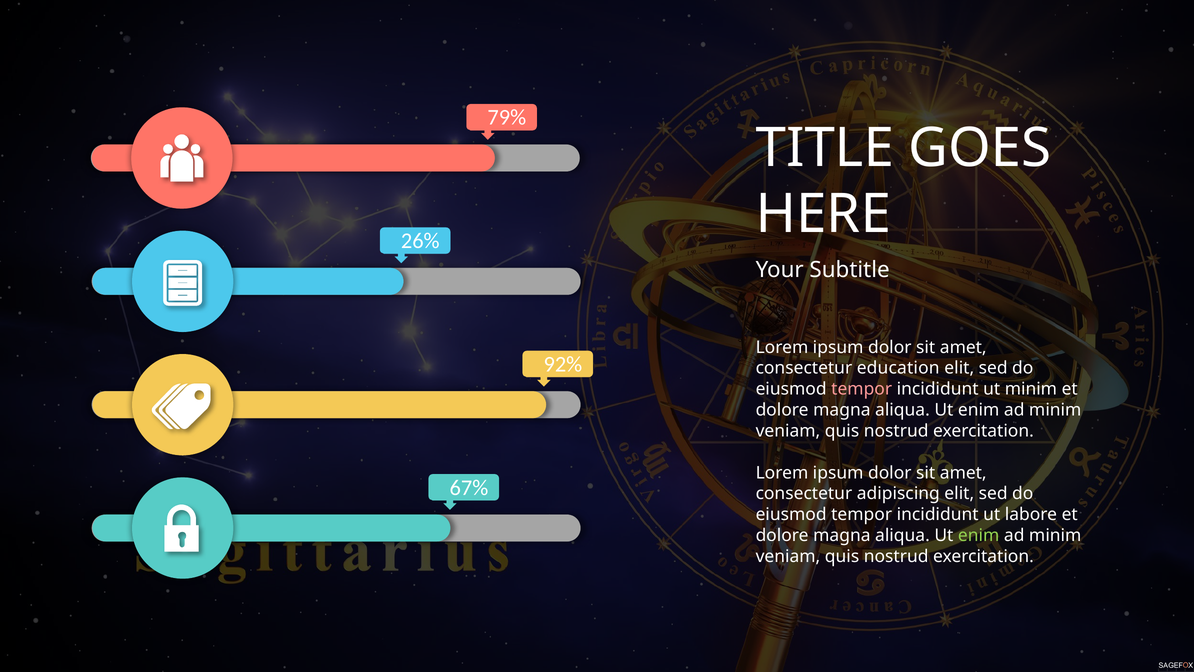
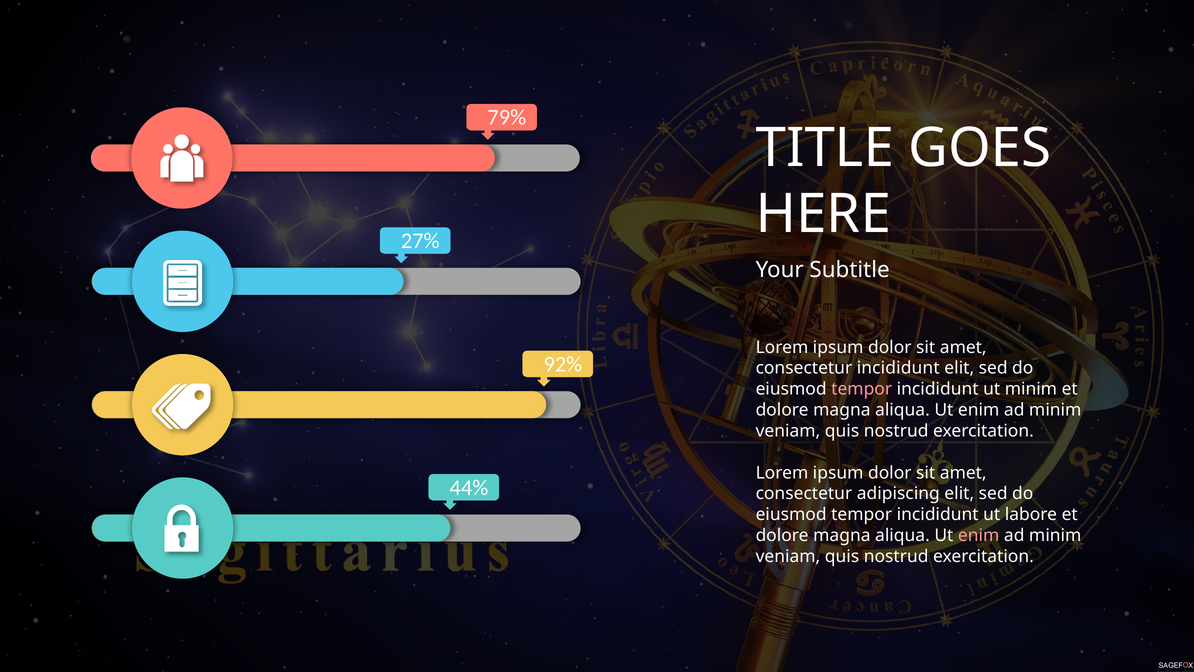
26%: 26% -> 27%
consectetur education: education -> incididunt
67%: 67% -> 44%
enim at (979, 535) colour: light green -> pink
